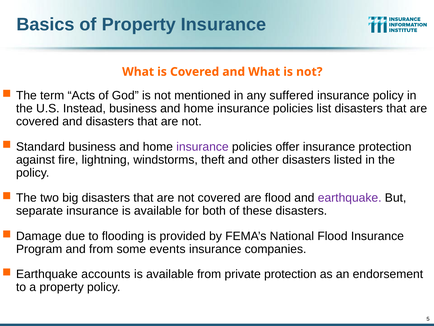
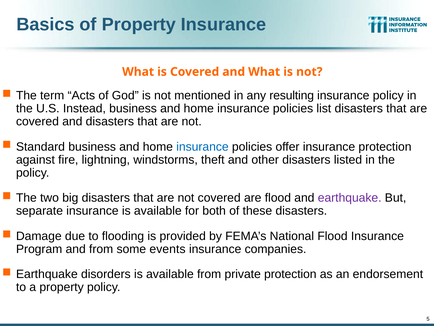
suffered: suffered -> resulting
insurance at (202, 147) colour: purple -> blue
accounts: accounts -> disorders
